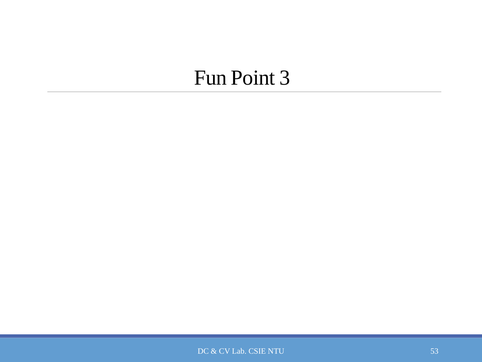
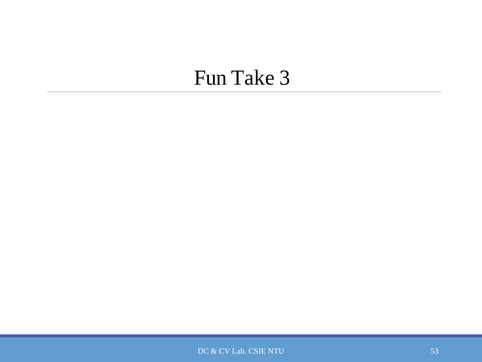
Point: Point -> Take
